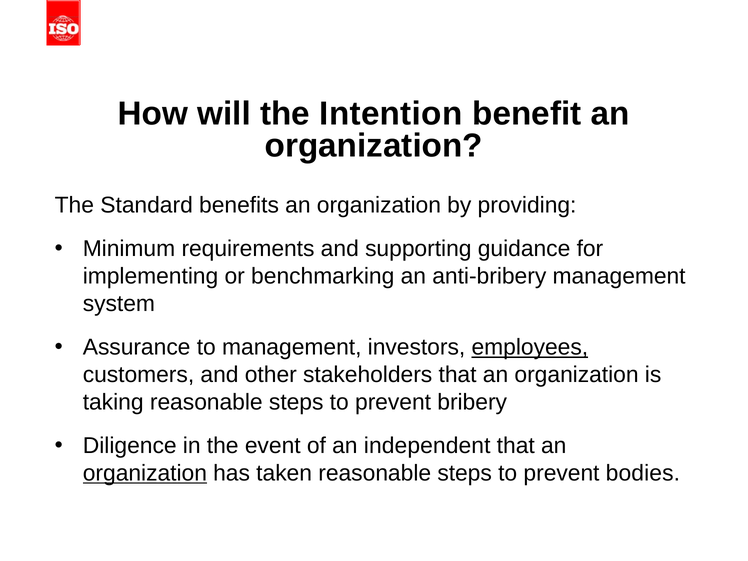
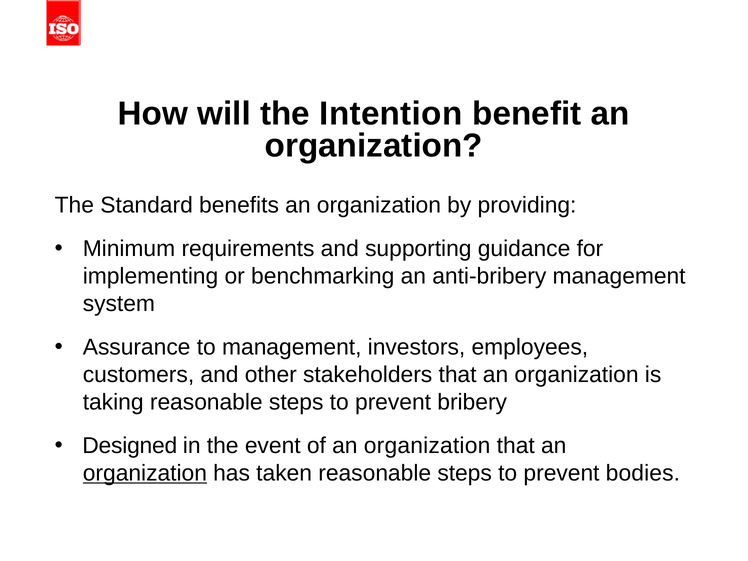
employees underline: present -> none
Diligence: Diligence -> Designed
of an independent: independent -> organization
